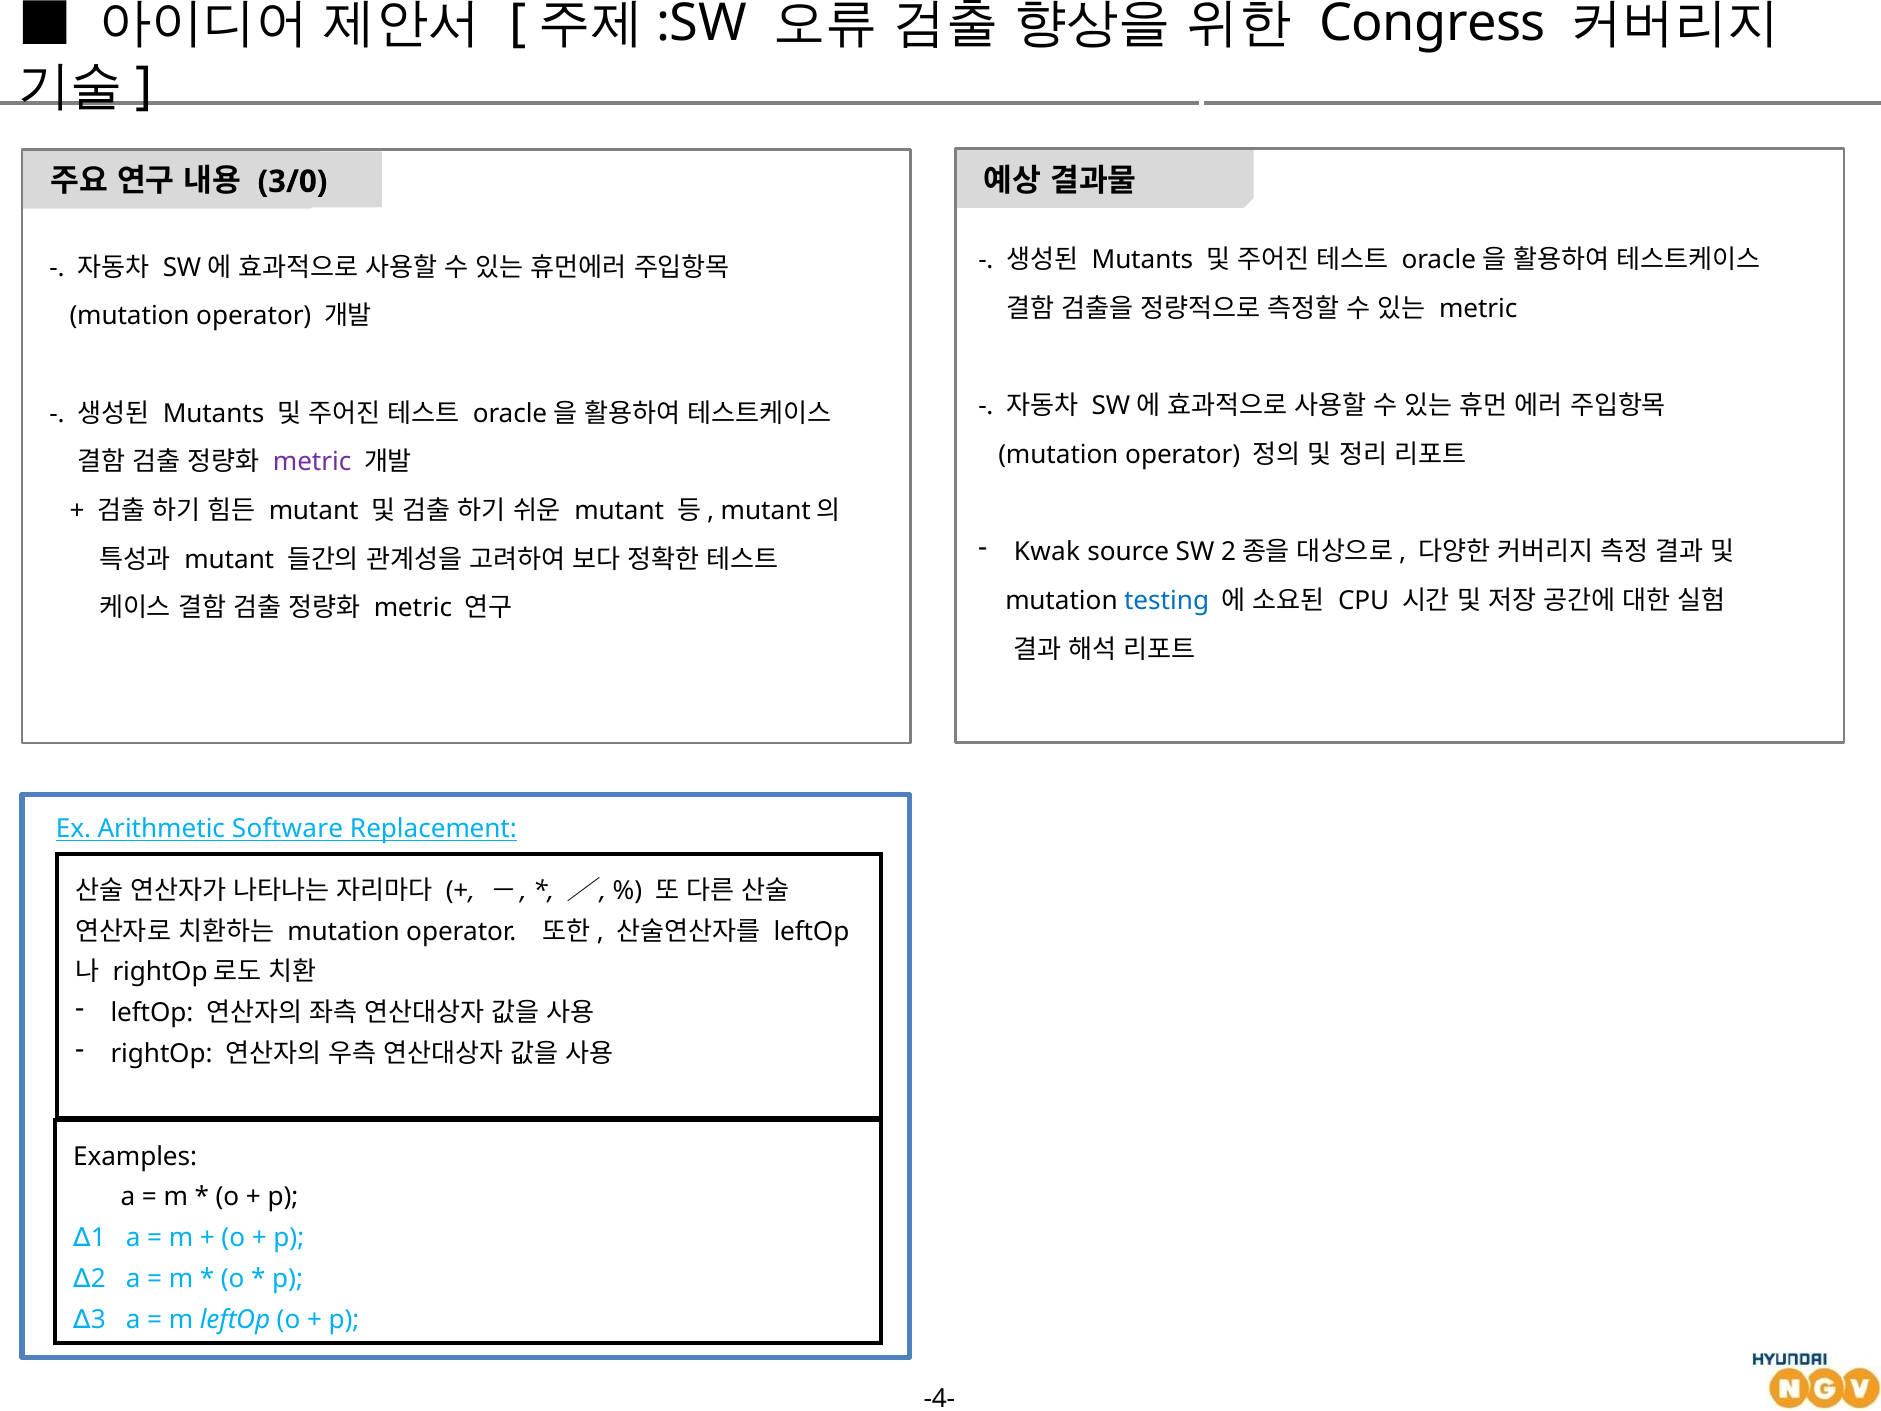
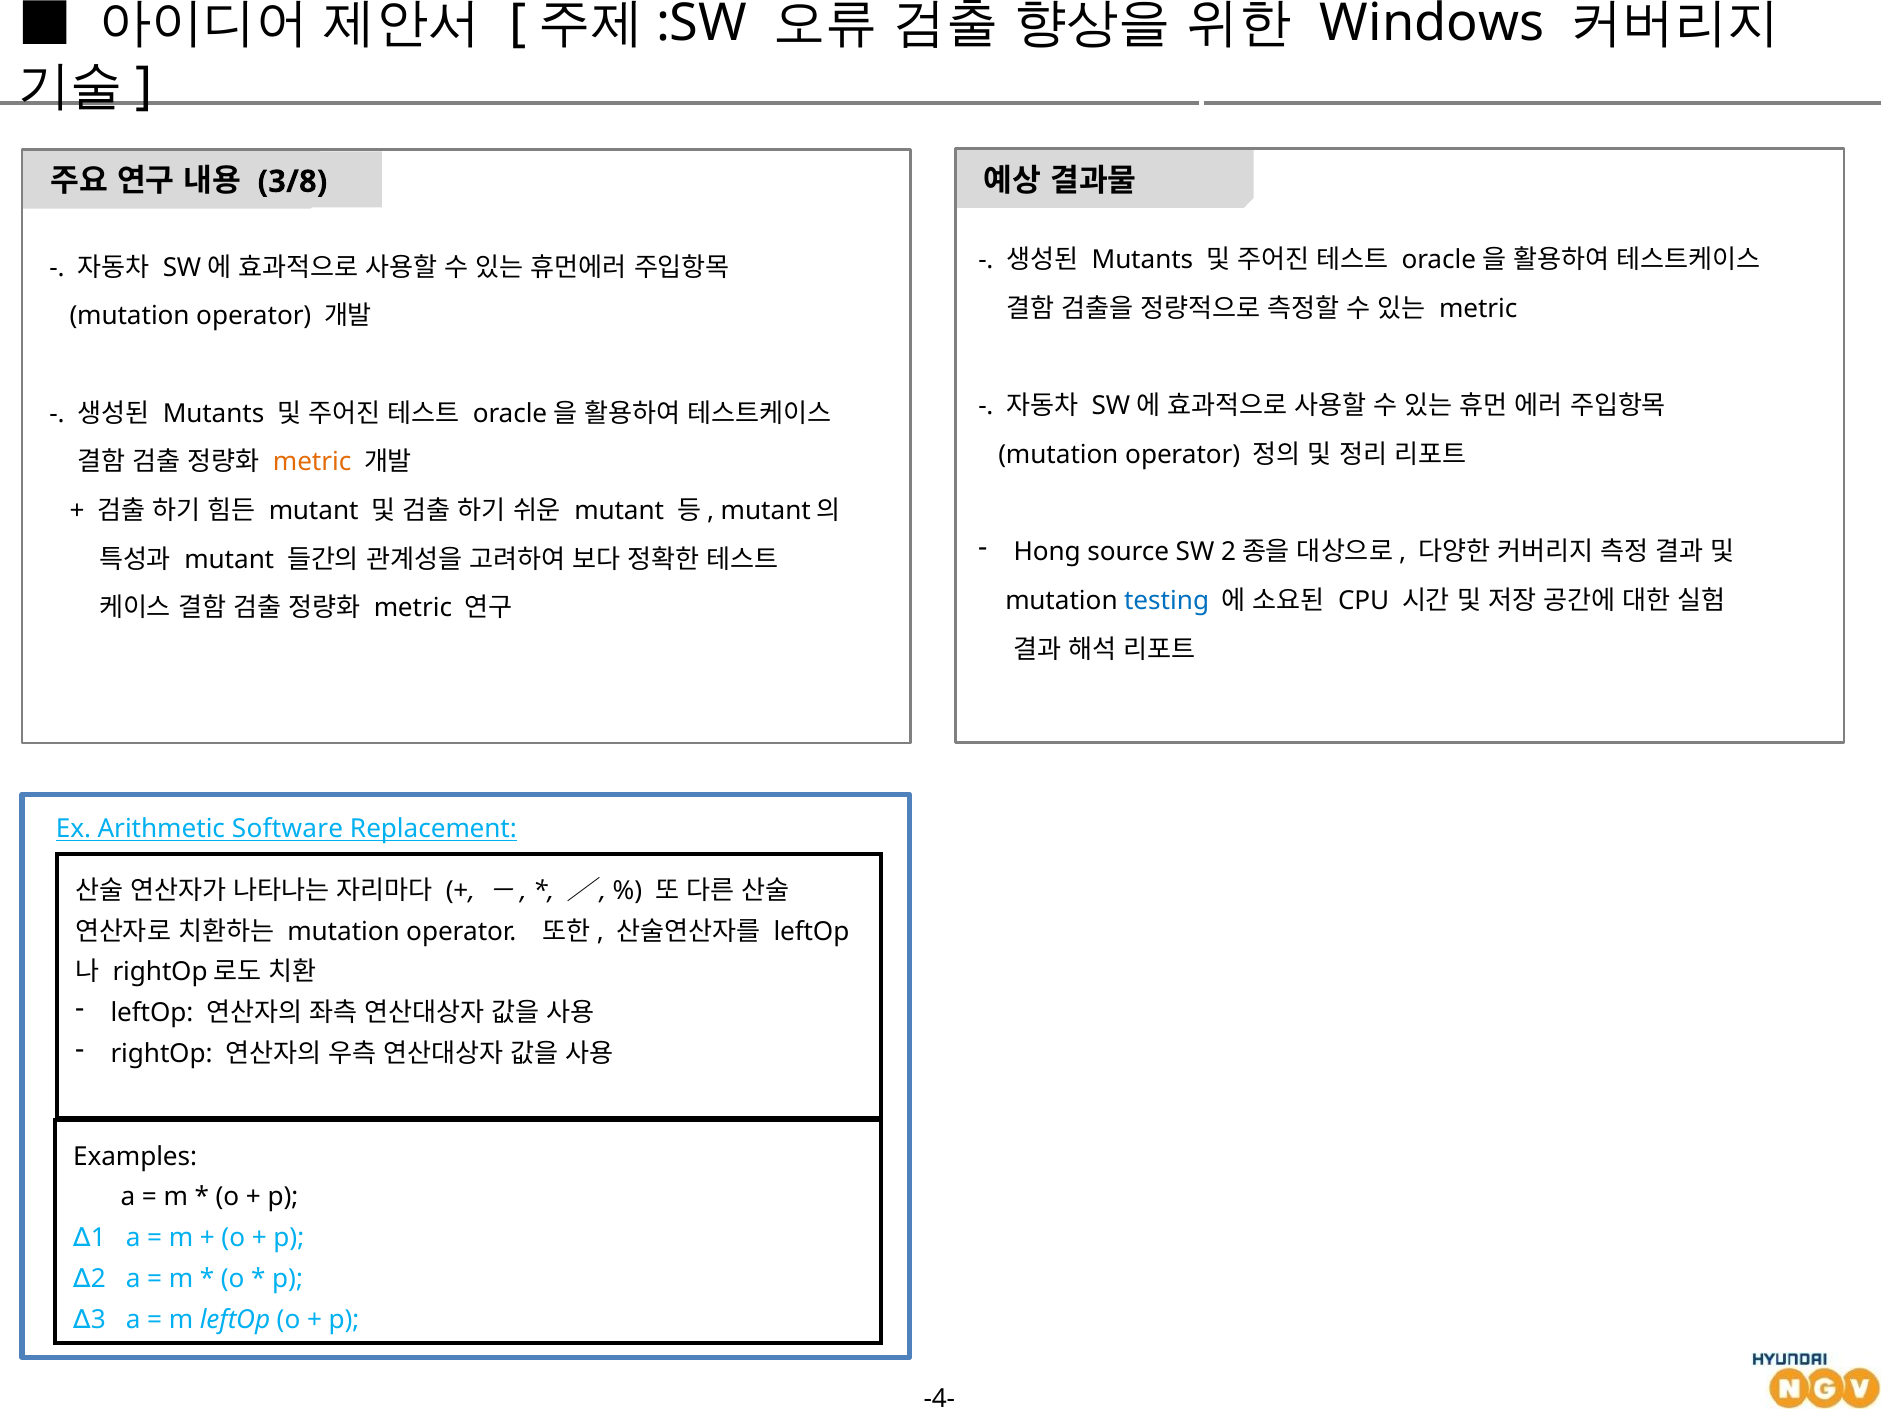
Congress: Congress -> Windows
3/0: 3/0 -> 3/8
metric at (312, 462) colour: purple -> orange
Kwak: Kwak -> Hong
